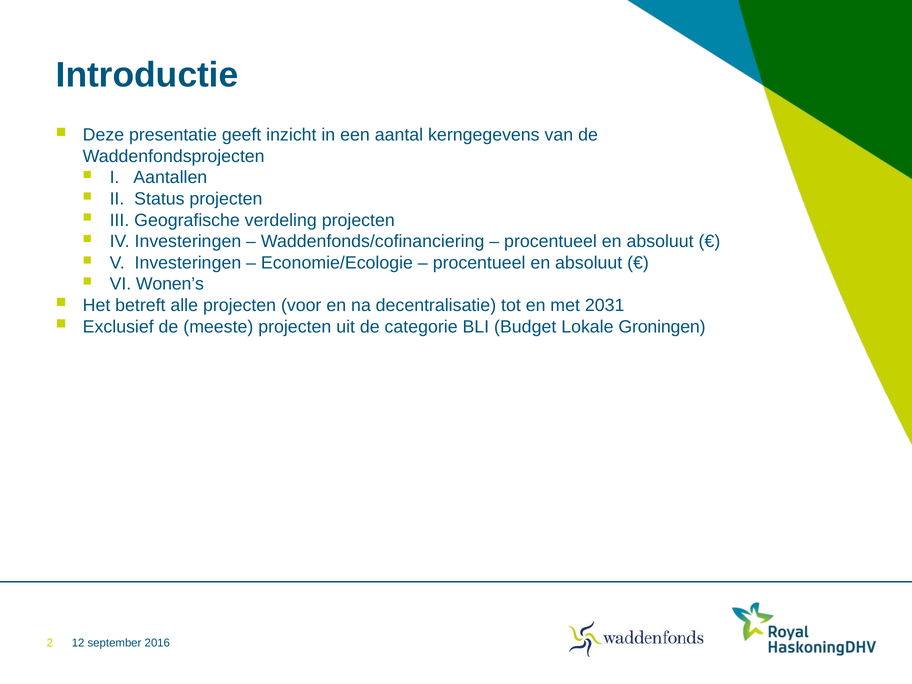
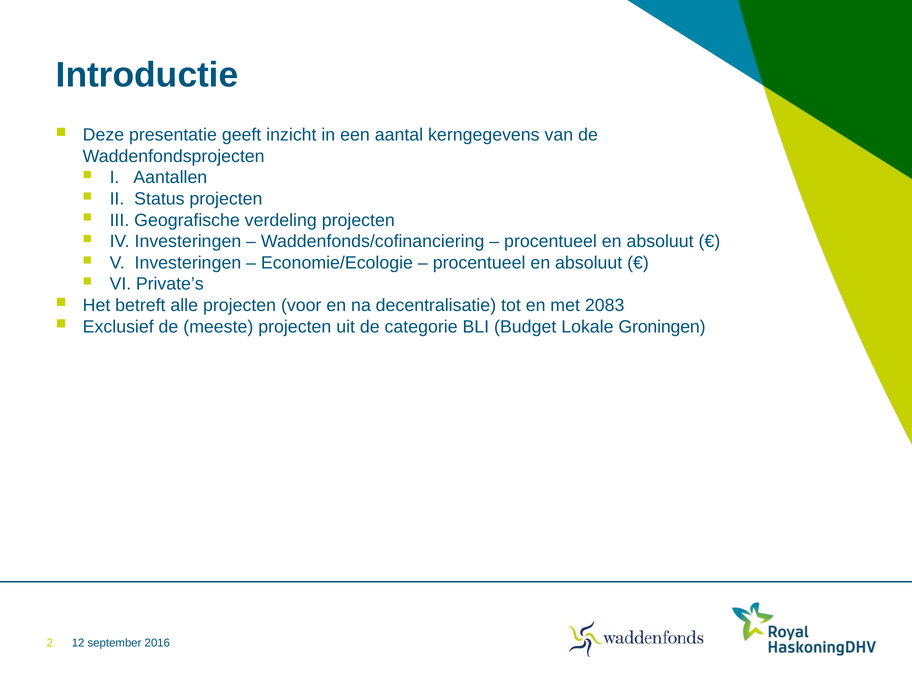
Wonen’s: Wonen’s -> Private’s
2031: 2031 -> 2083
